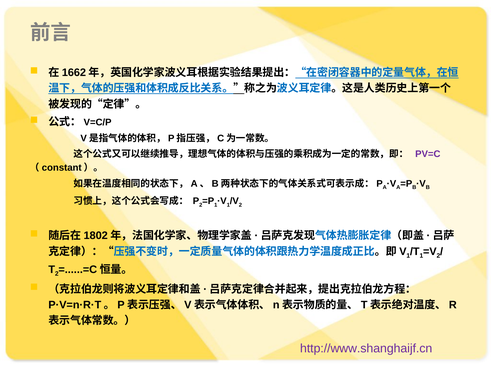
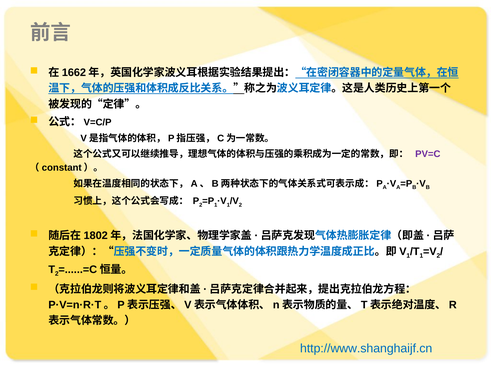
http://www.shanghaijf.cn colour: purple -> blue
